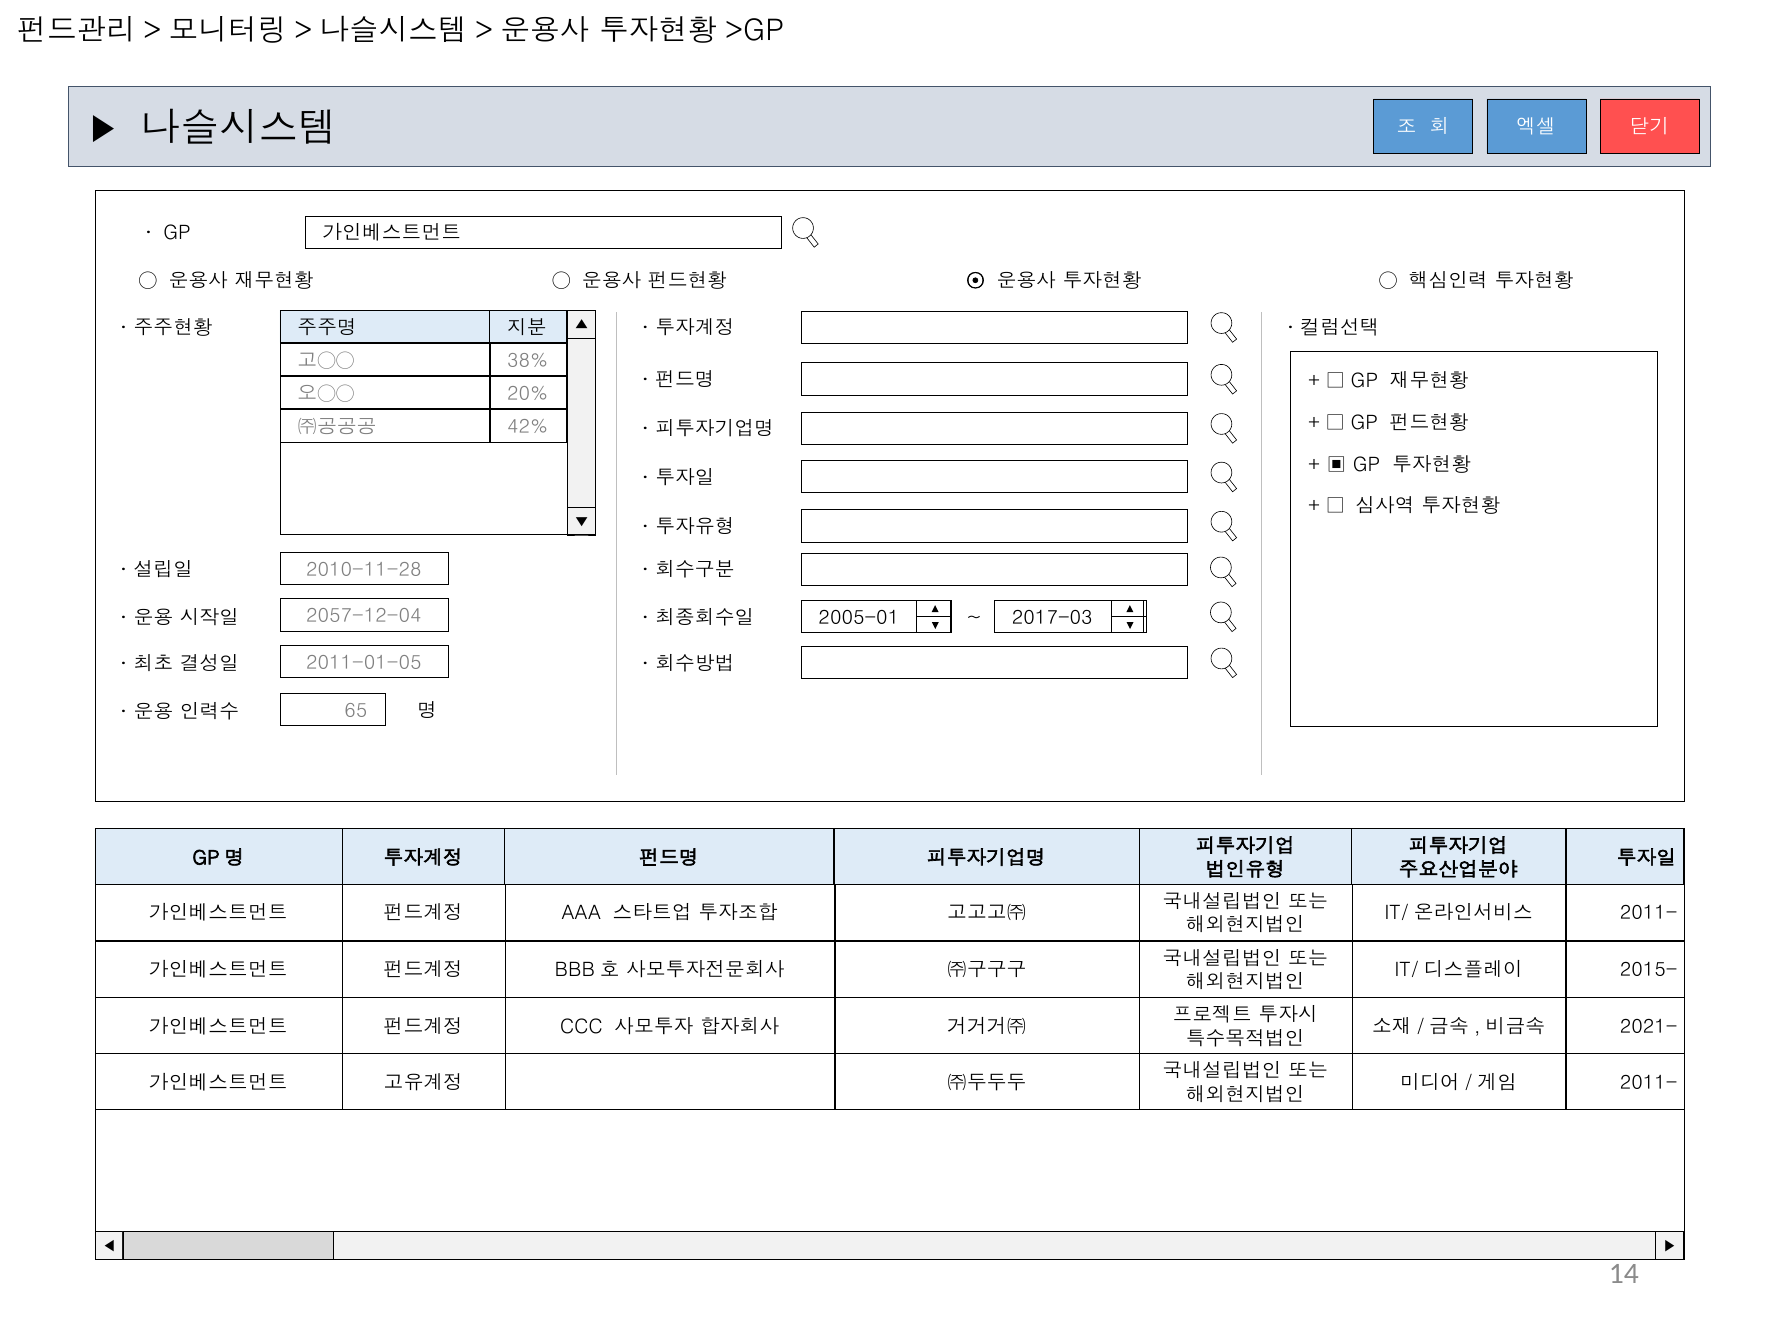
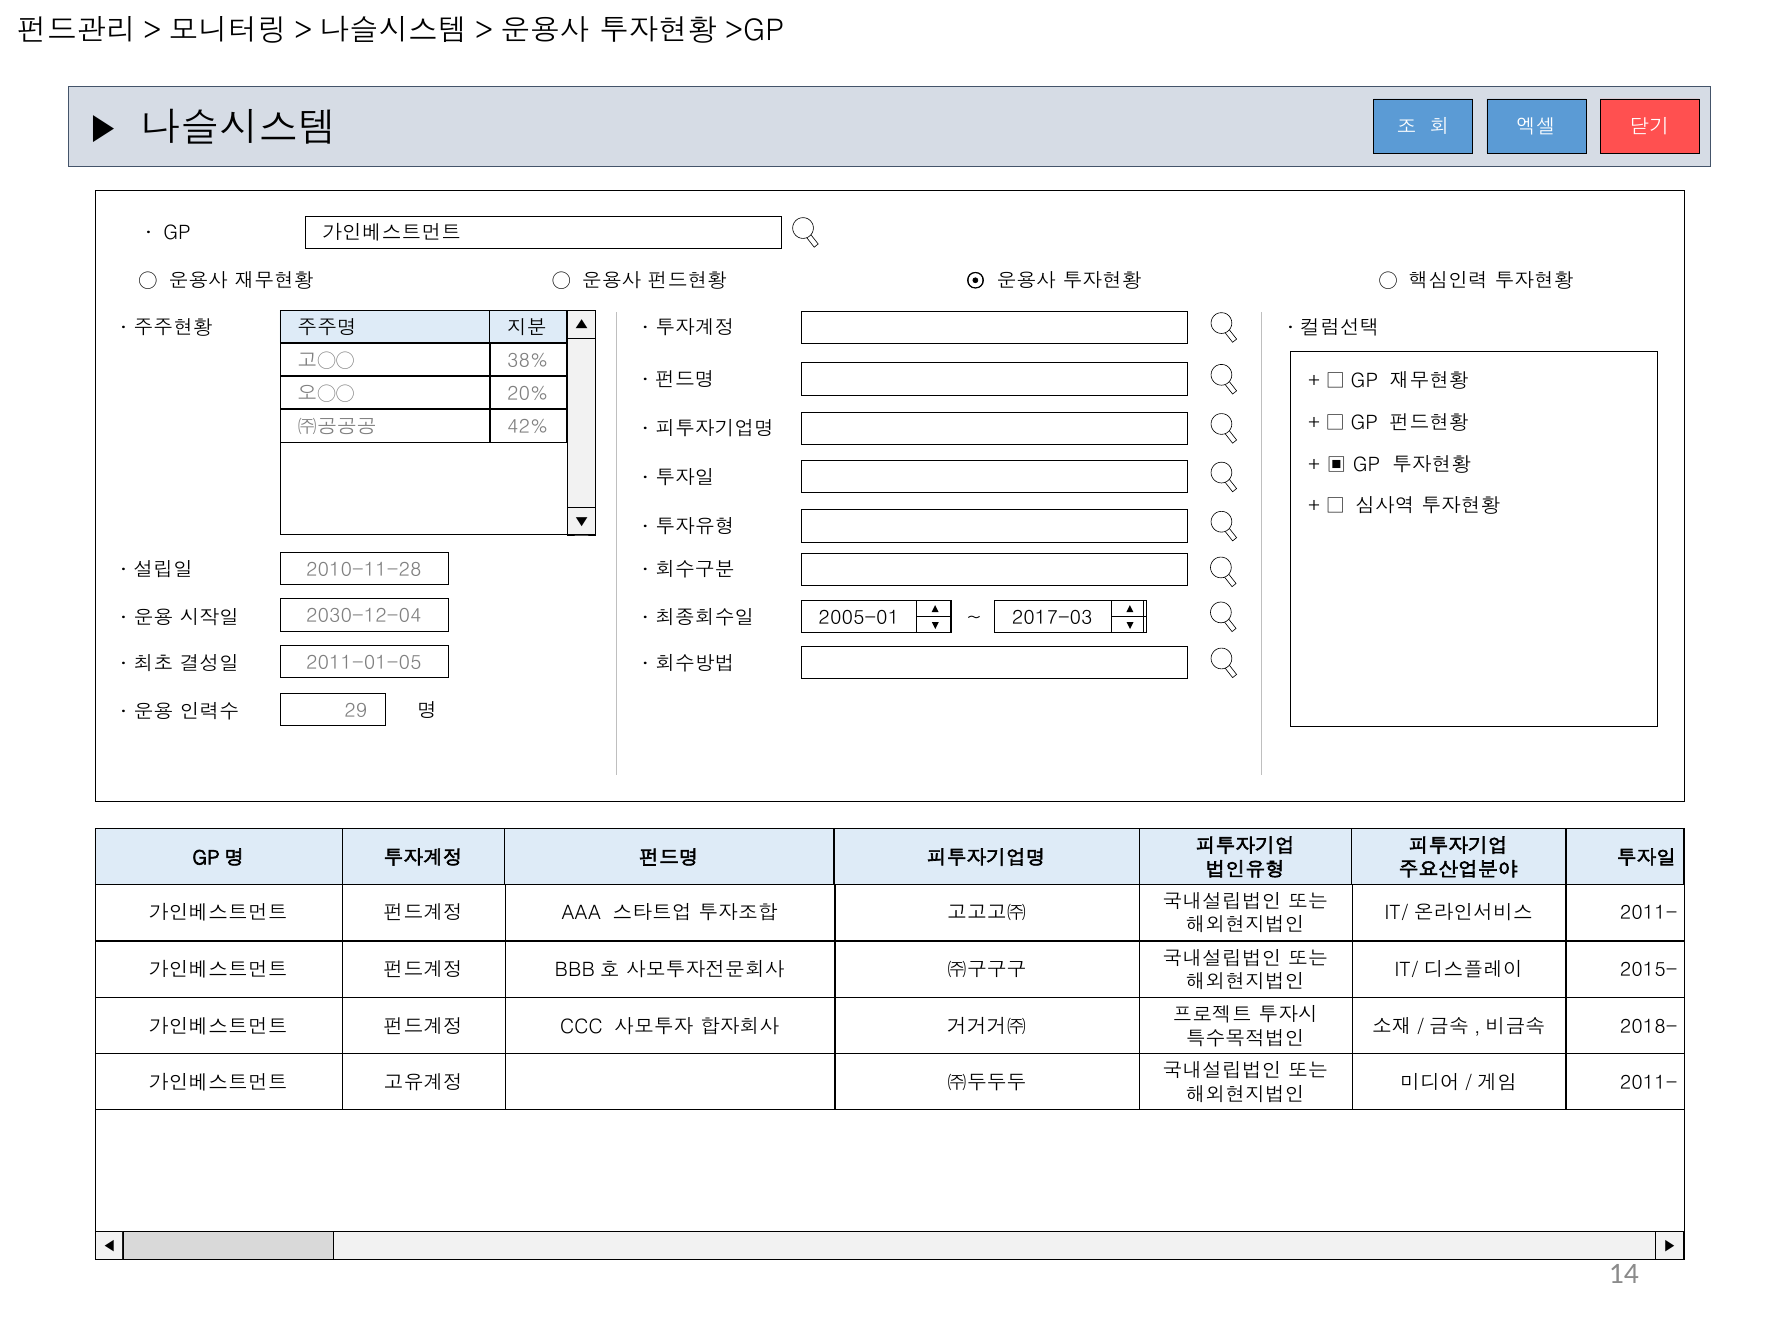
2057-12-04: 2057-12-04 -> 2030-12-04
65: 65 -> 29
2021-: 2021- -> 2018-
